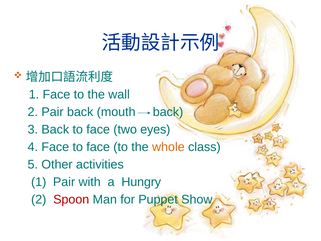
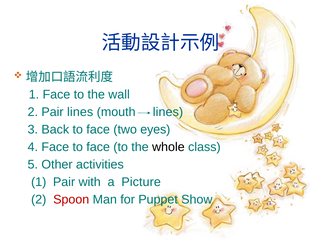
Pair back: back -> lines
mouth back: back -> lines
whole colour: orange -> black
Hungry: Hungry -> Picture
